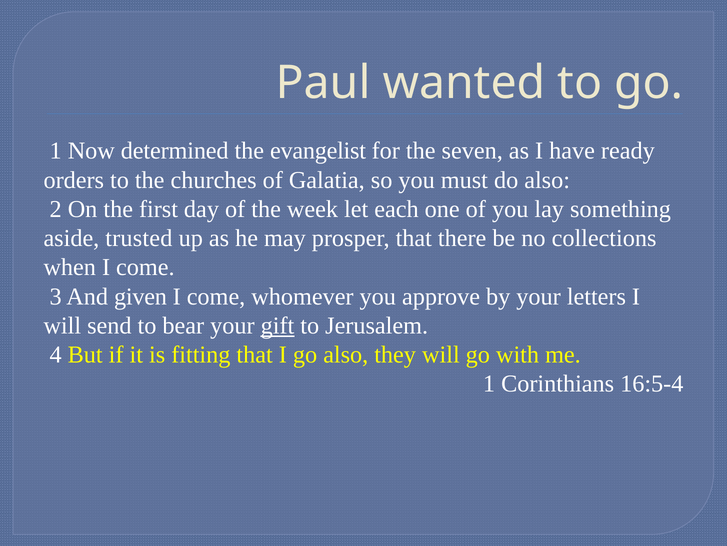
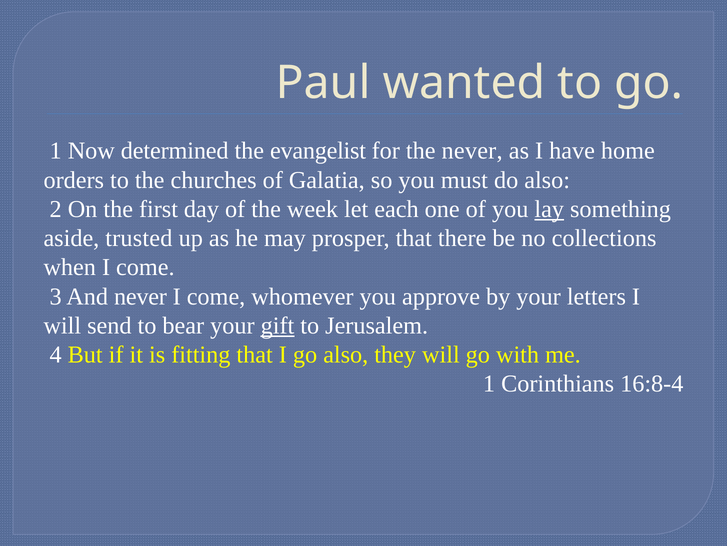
the seven: seven -> never
ready: ready -> home
lay underline: none -> present
And given: given -> never
16:5-4: 16:5-4 -> 16:8-4
